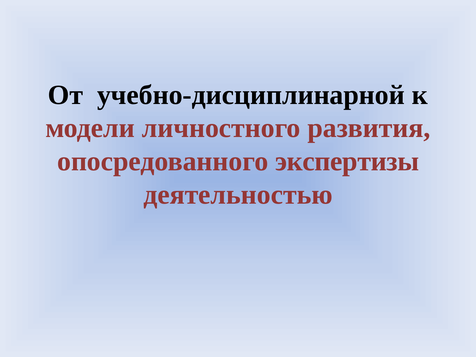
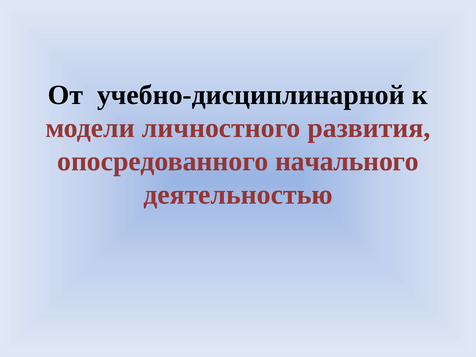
экспертизы: экспертизы -> начального
